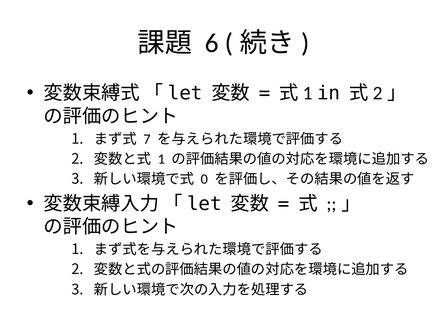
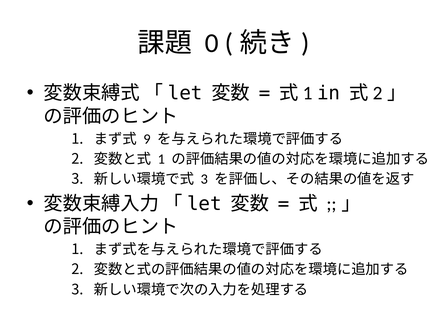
6: 6 -> 0
7: 7 -> 9
0 at (204, 179): 0 -> 3
